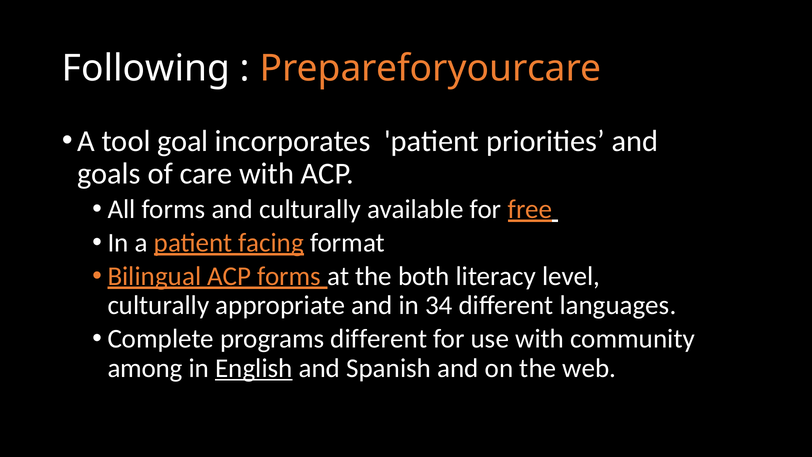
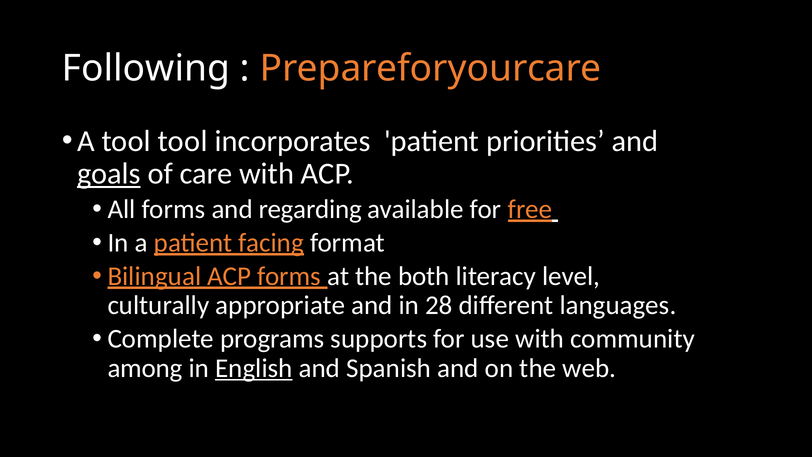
tool goal: goal -> tool
goals underline: none -> present
and culturally: culturally -> regarding
34: 34 -> 28
programs different: different -> supports
